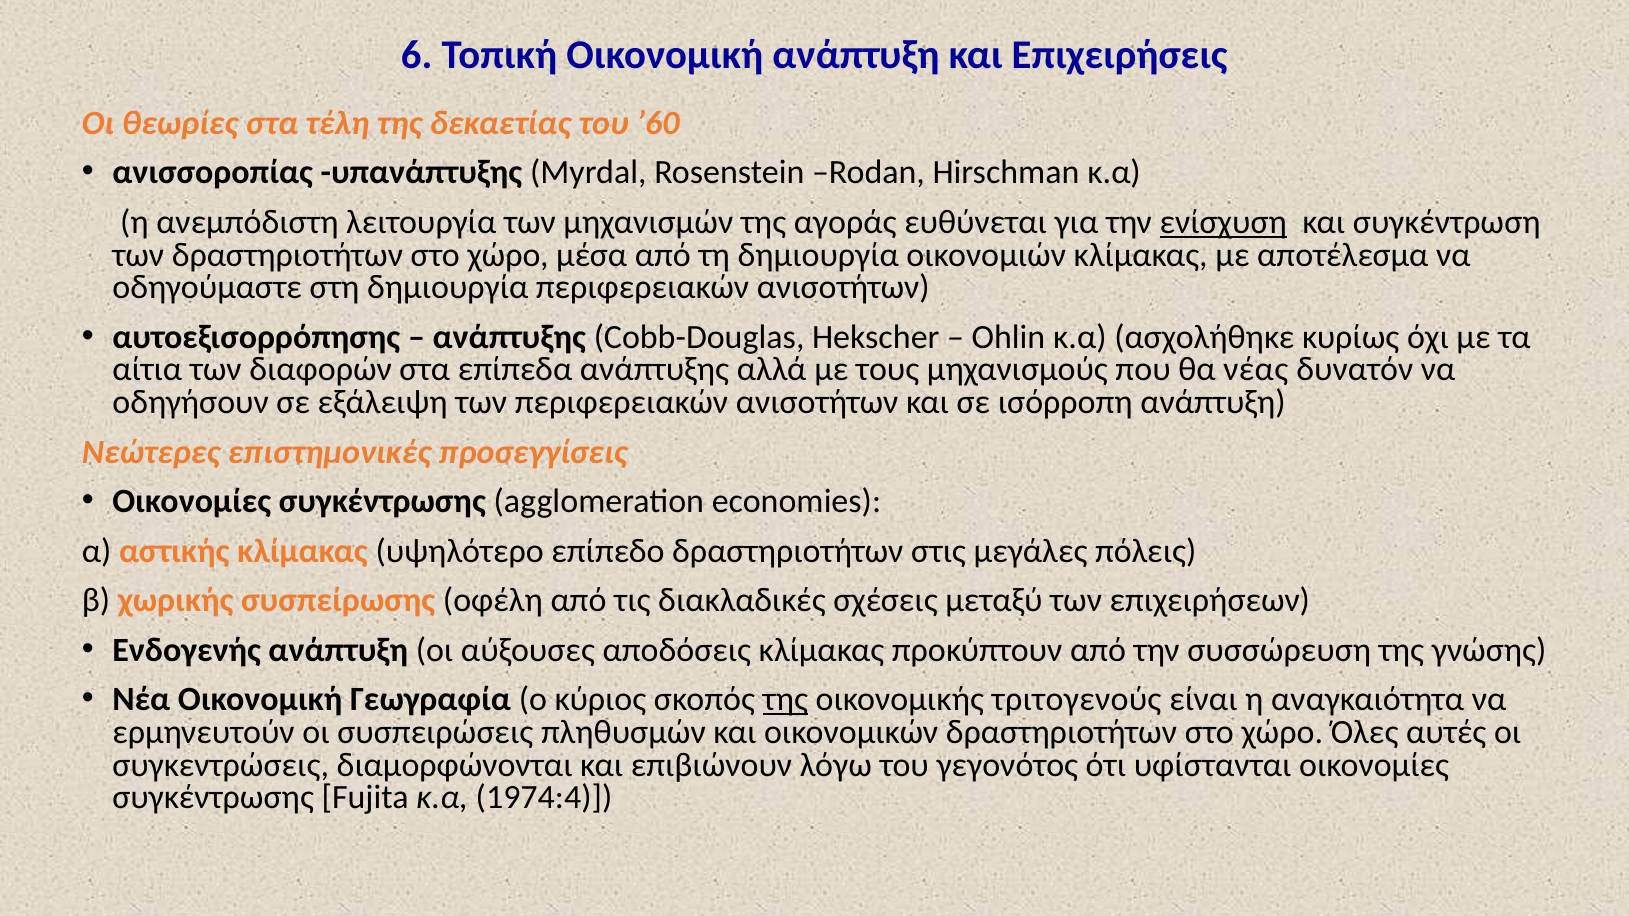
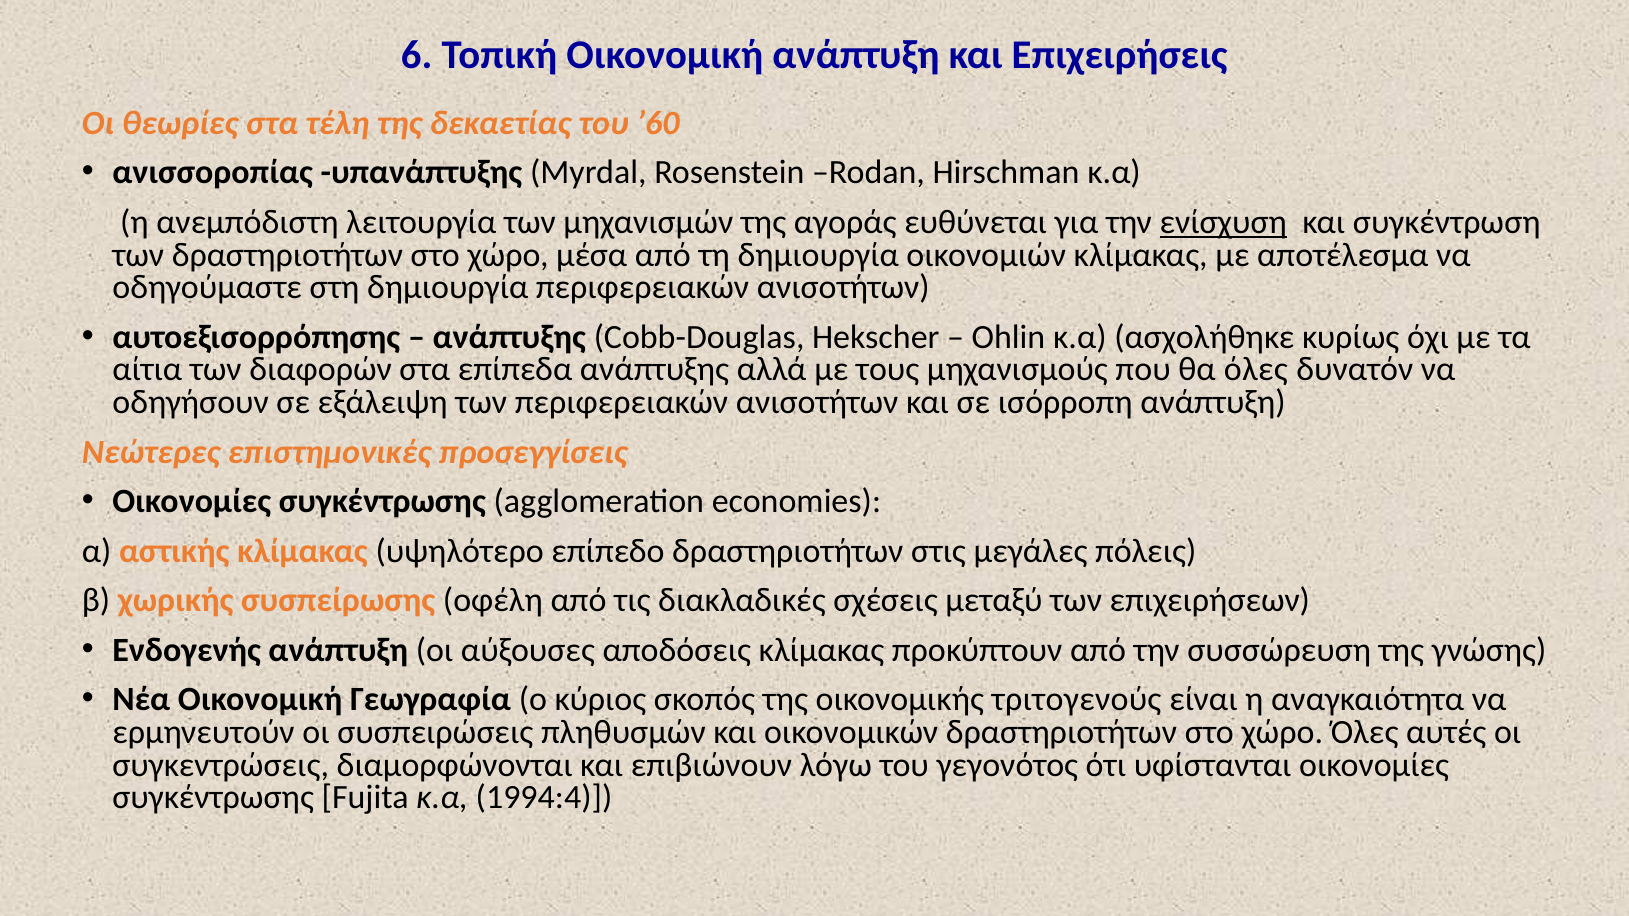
θα νέας: νέας -> όλες
της at (785, 700) underline: present -> none
1974:4: 1974:4 -> 1994:4
